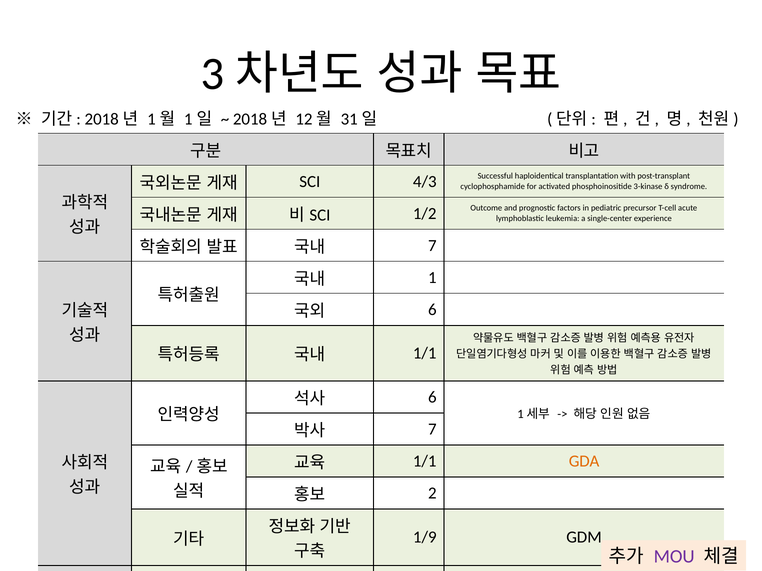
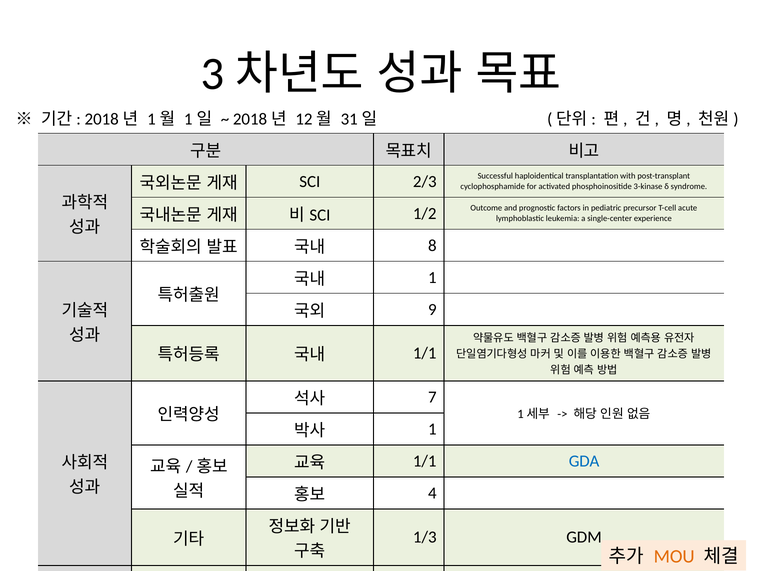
4/3: 4/3 -> 2/3
7 at (432, 246): 7 -> 8
6 at (432, 310): 6 -> 9
6 at (432, 398): 6 -> 7
7 at (432, 430): 7 -> 1
GDA colour: orange -> blue
2: 2 -> 4
1/9: 1/9 -> 1/3
MOU colour: purple -> orange
